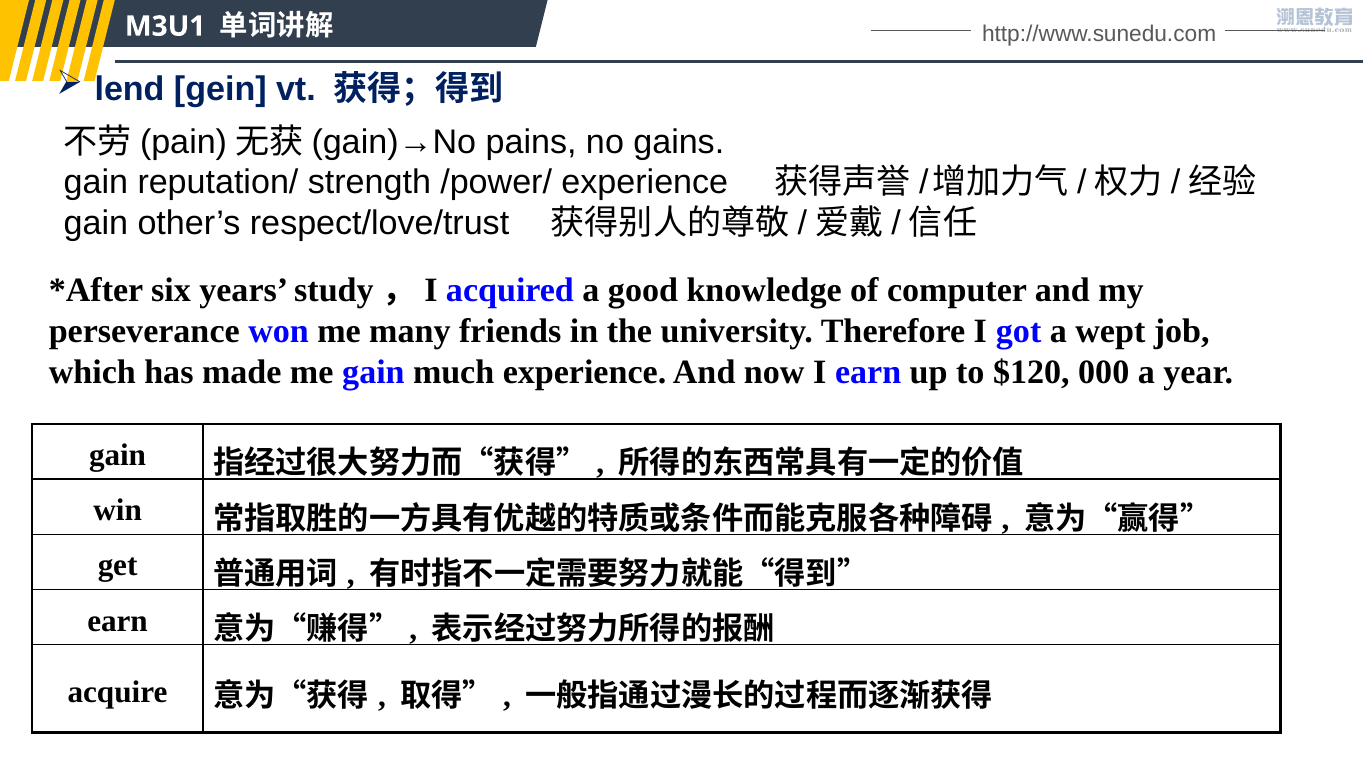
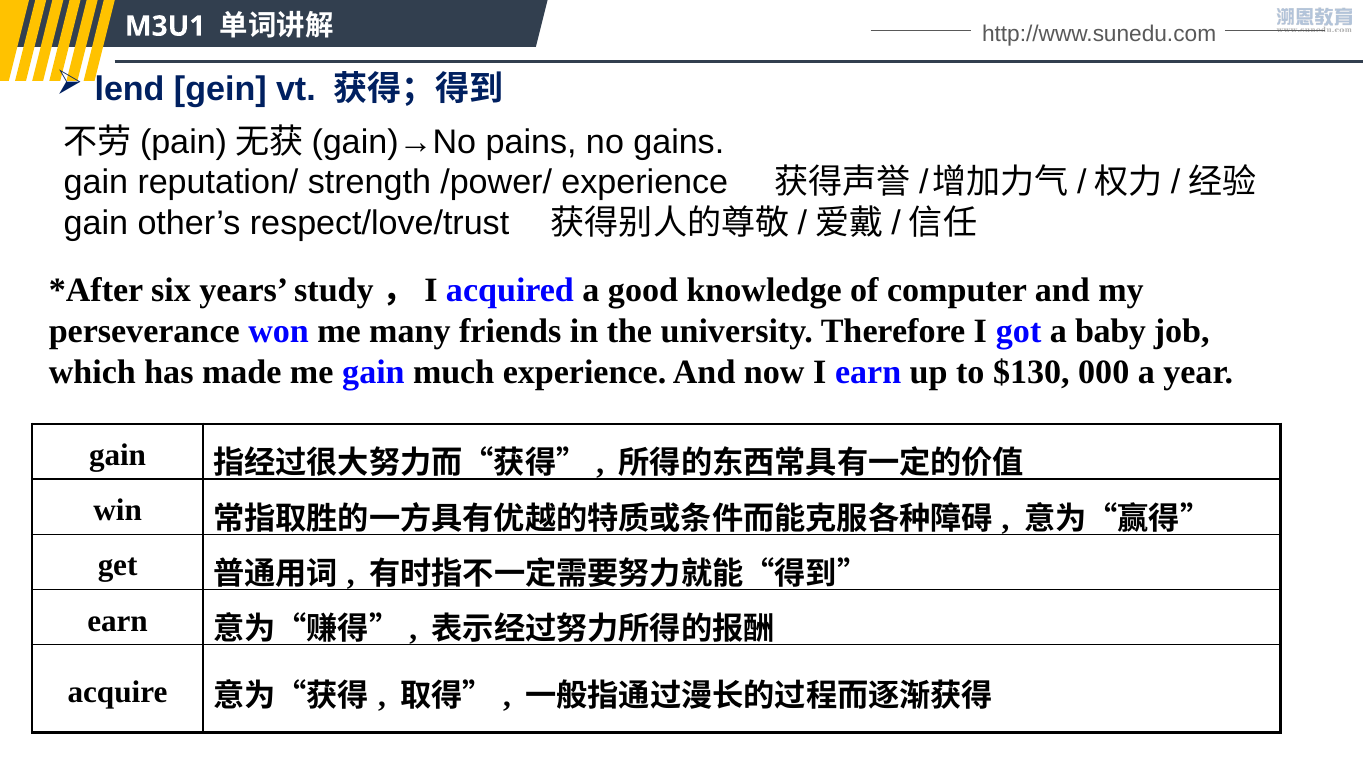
wept: wept -> baby
$120: $120 -> $130
